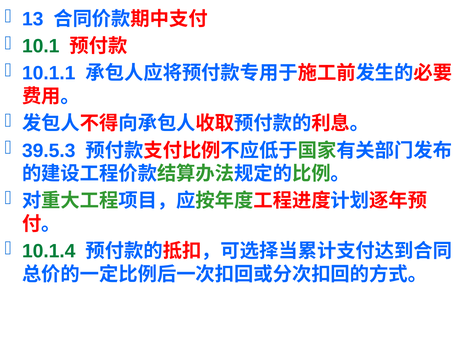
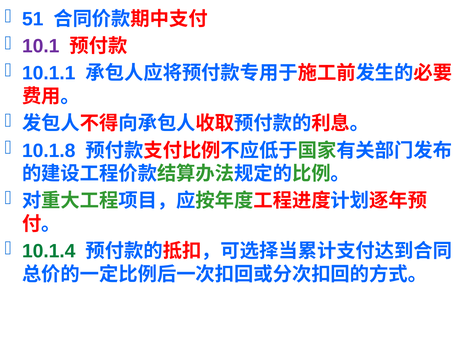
13: 13 -> 51
10.1 colour: green -> purple
39.5.3: 39.5.3 -> 10.1.8
